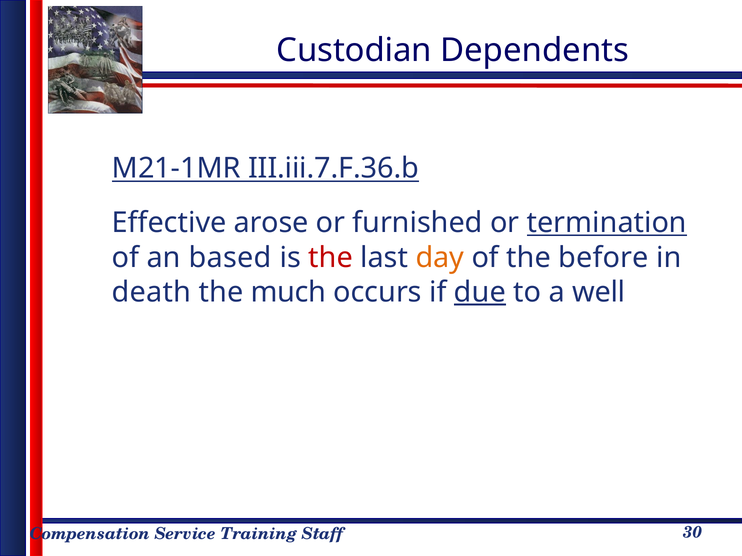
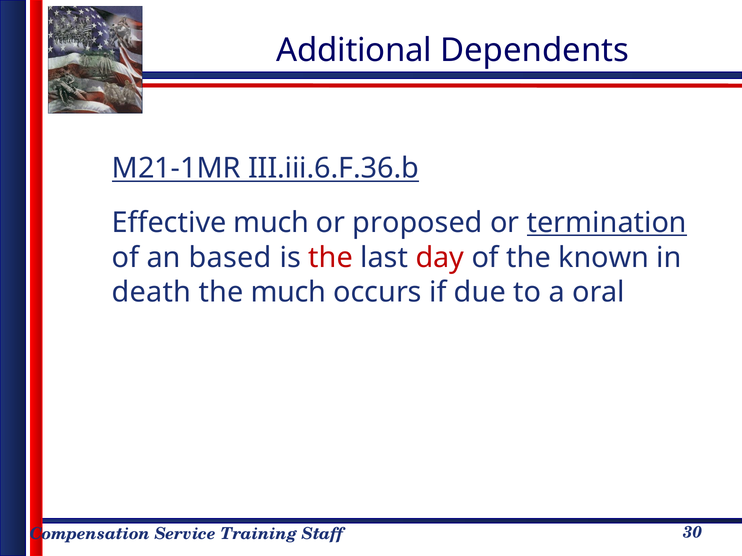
Custodian: Custodian -> Additional
III.iii.7.F.36.b: III.iii.7.F.36.b -> III.iii.6.F.36.b
Effective arose: arose -> much
furnished: furnished -> proposed
day colour: orange -> red
before: before -> known
due underline: present -> none
well: well -> oral
